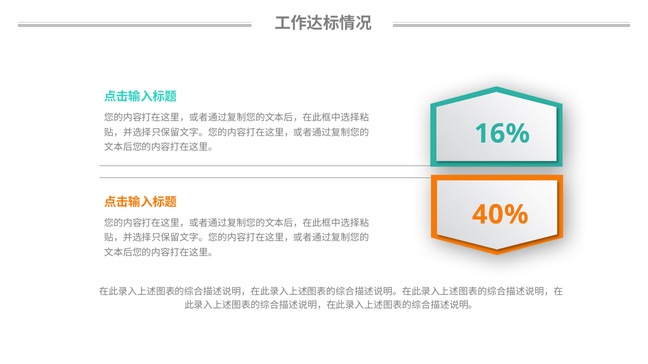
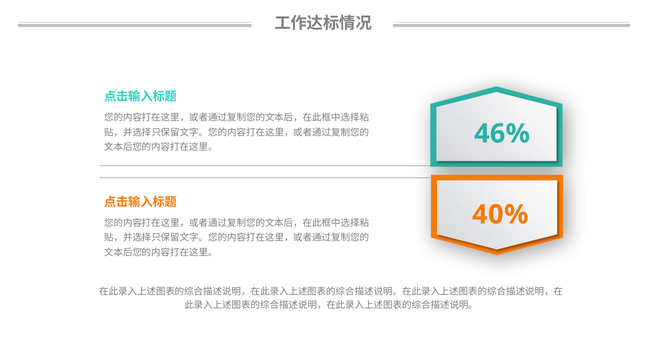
16%: 16% -> 46%
